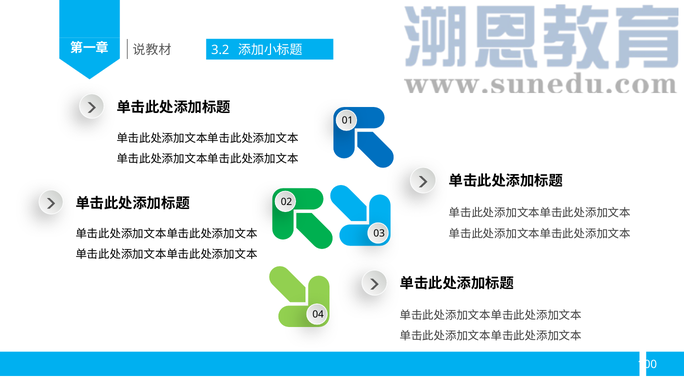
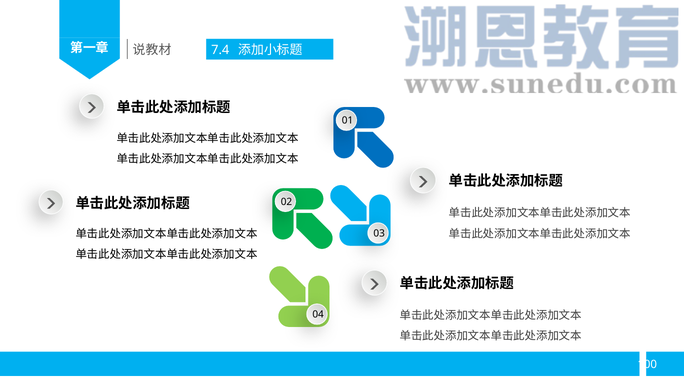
3.2: 3.2 -> 7.4
